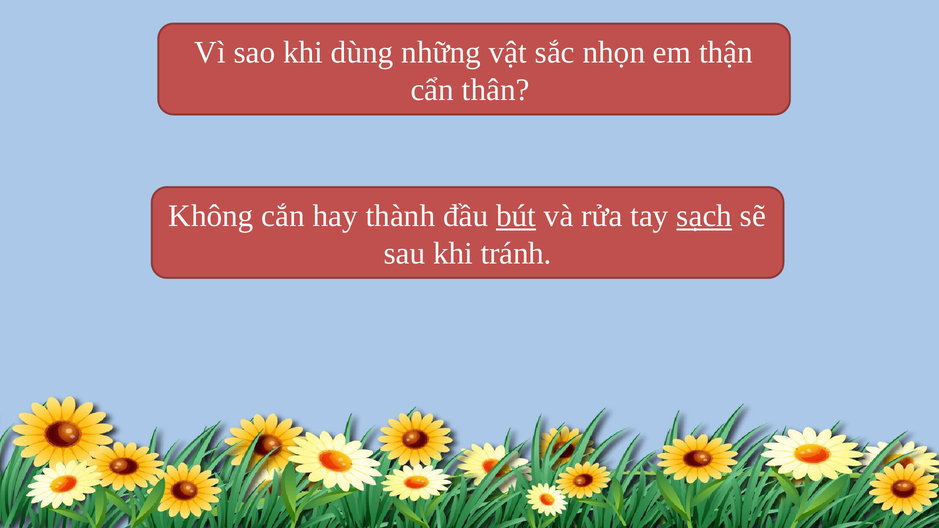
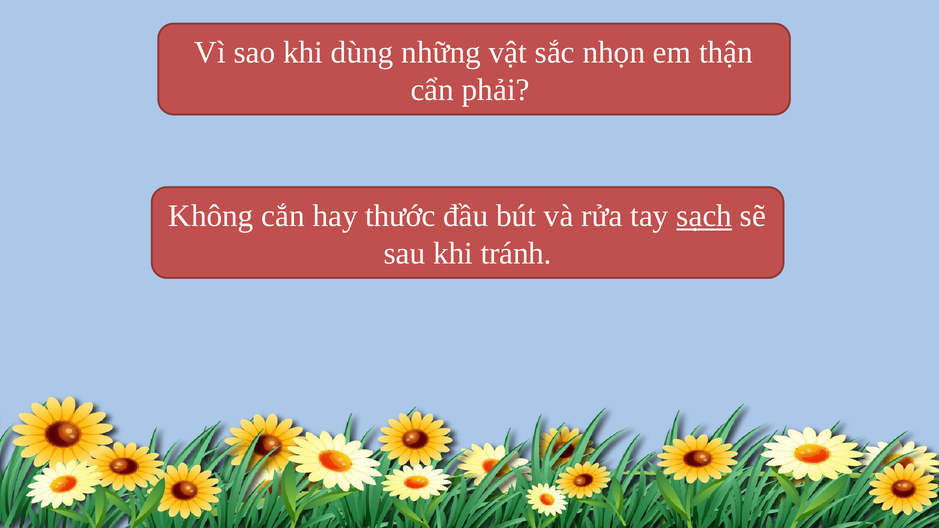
thân: thân -> phải
thành: thành -> thước
bút underline: present -> none
